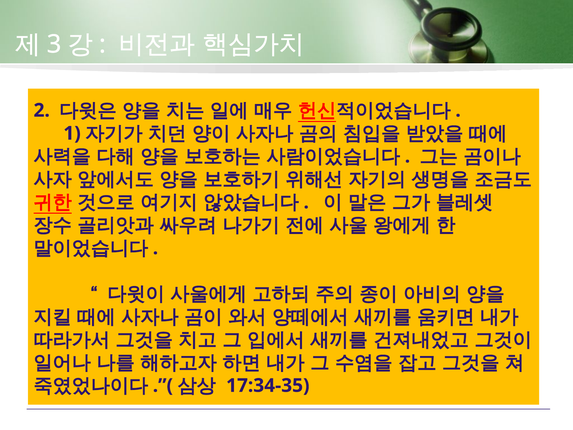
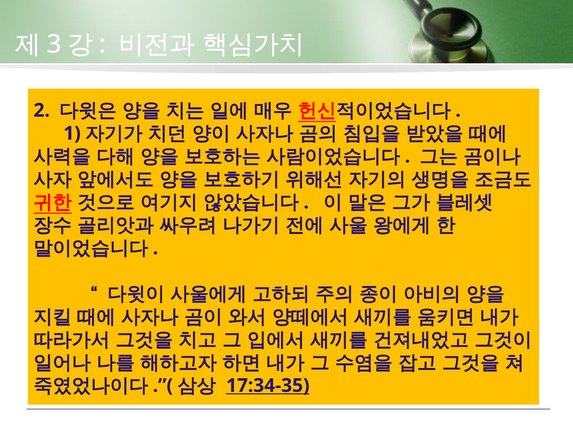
17:34-35 underline: none -> present
